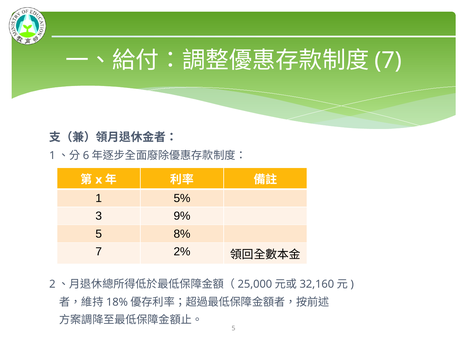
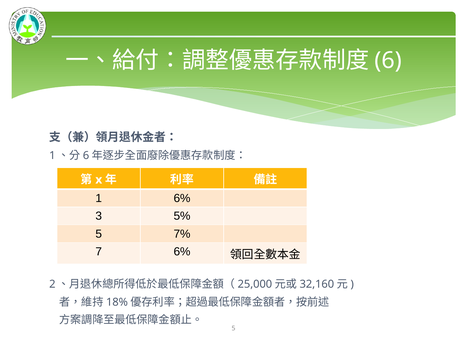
7 at (388, 61): 7 -> 6
1 5%: 5% -> 6%
9%: 9% -> 5%
8%: 8% -> 7%
7 2%: 2% -> 6%
